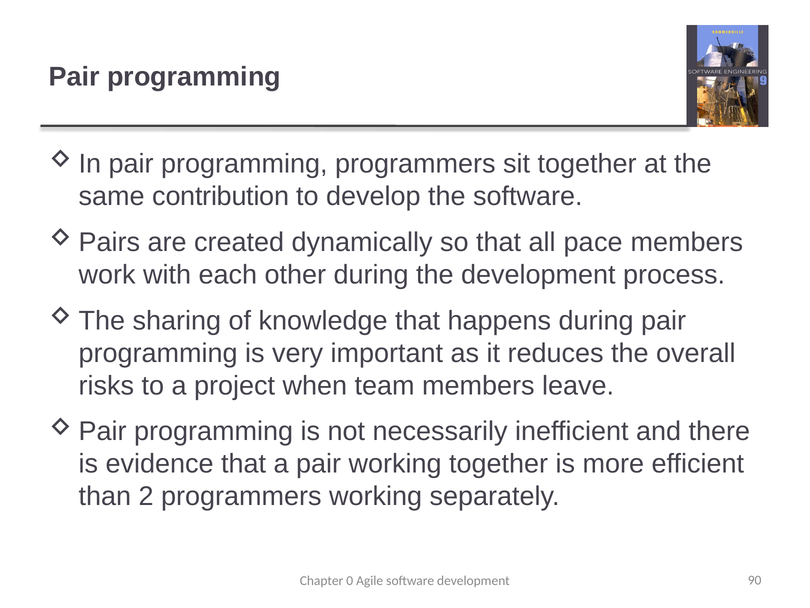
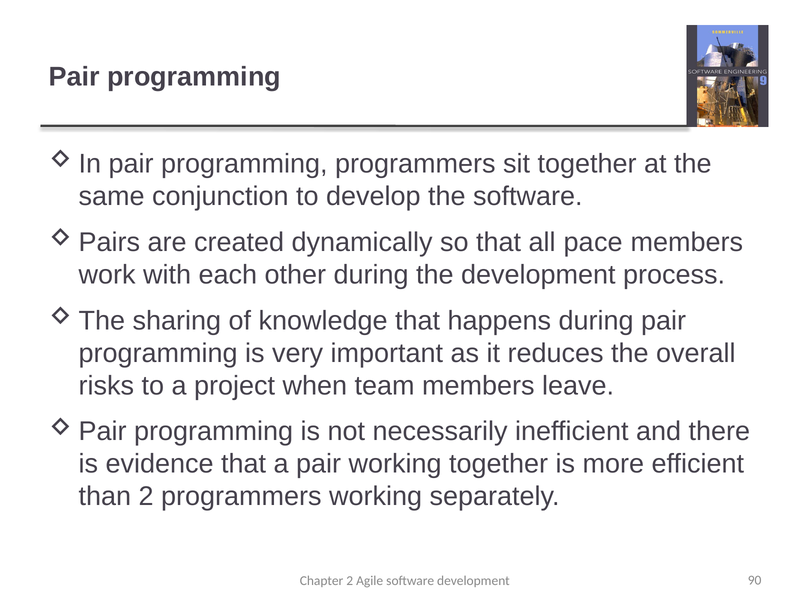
contribution: contribution -> conjunction
Chapter 0: 0 -> 2
